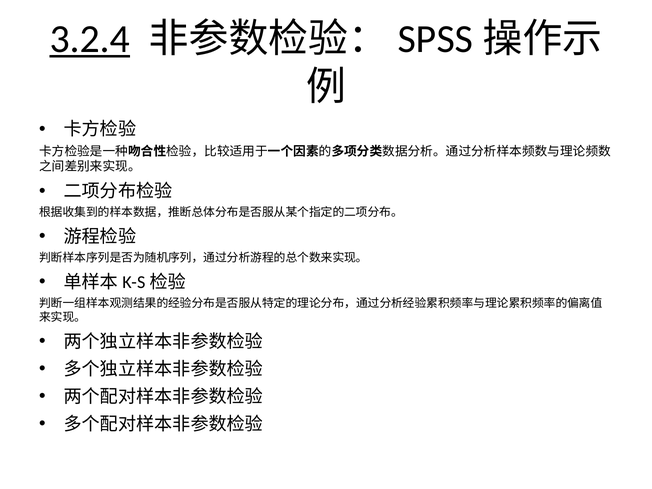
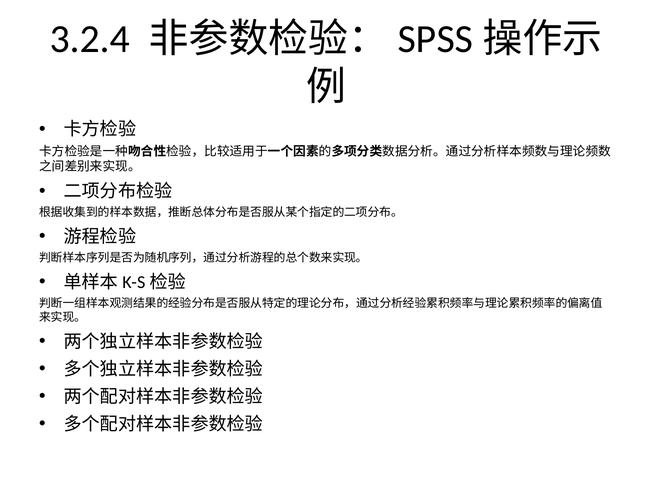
3.2.4 underline: present -> none
